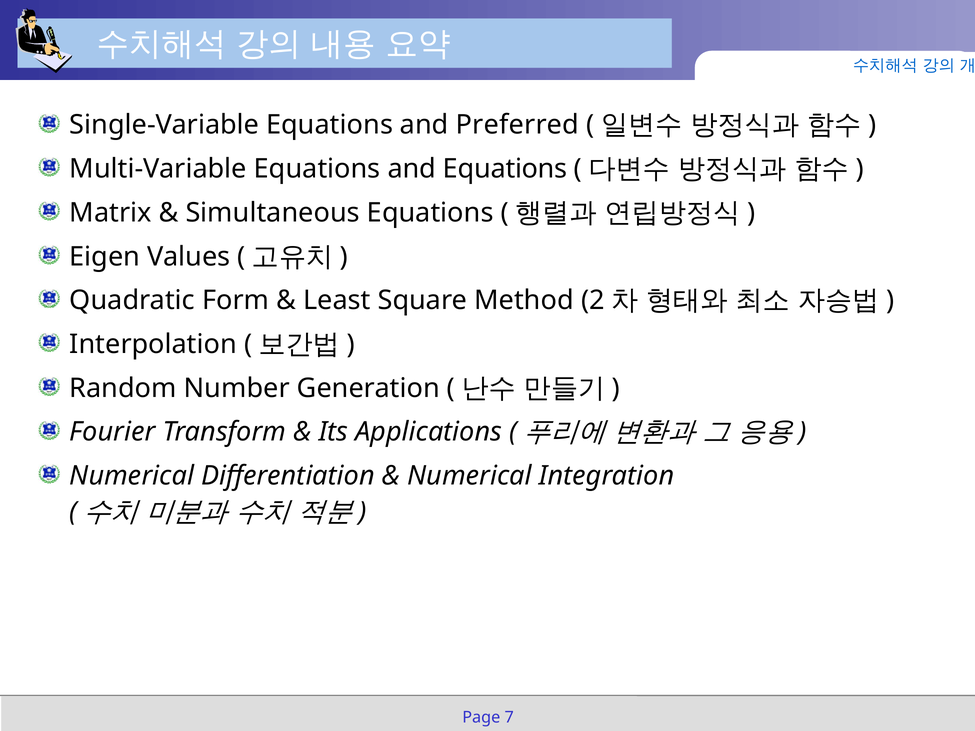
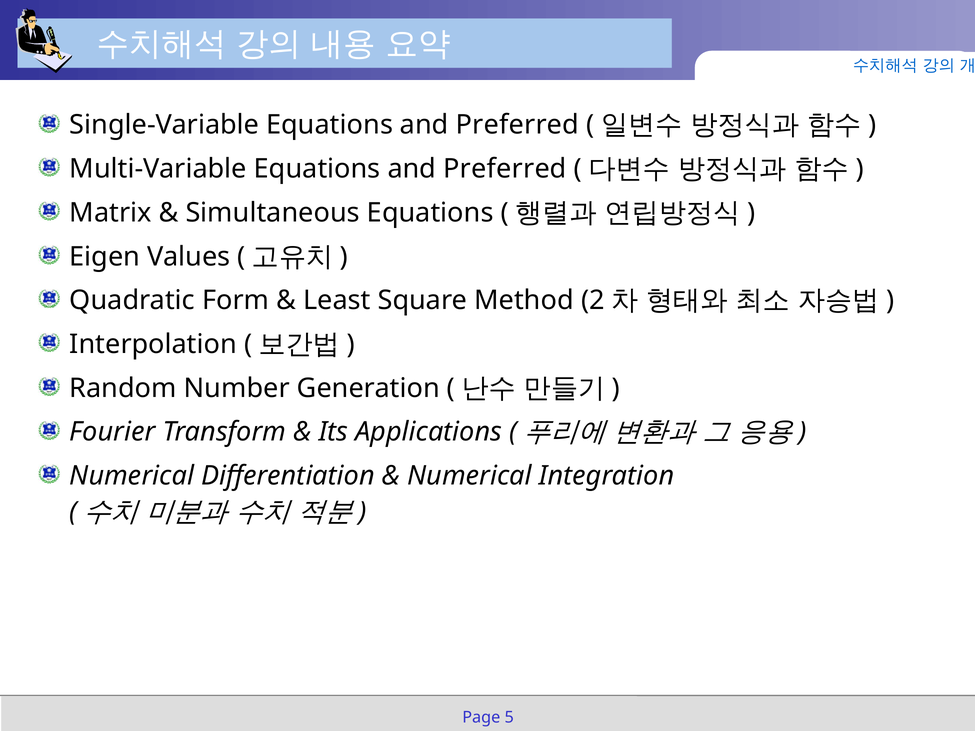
Multi-Variable Equations and Equations: Equations -> Preferred
7: 7 -> 5
